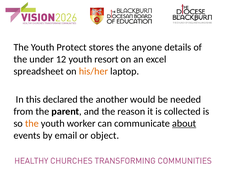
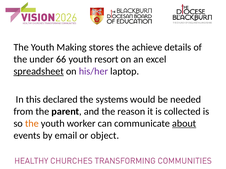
Protect: Protect -> Making
anyone: anyone -> achieve
12: 12 -> 66
spreadsheet underline: none -> present
his/her colour: orange -> purple
another: another -> systems
